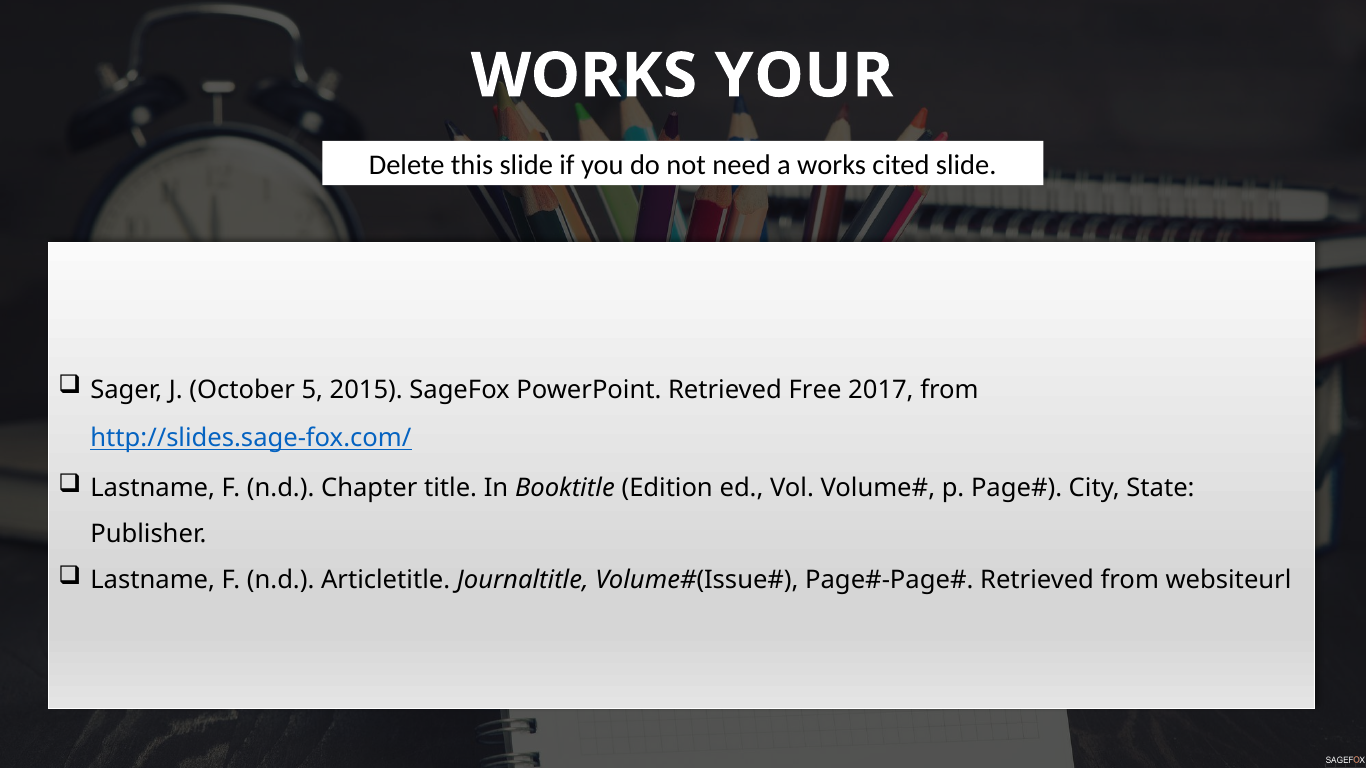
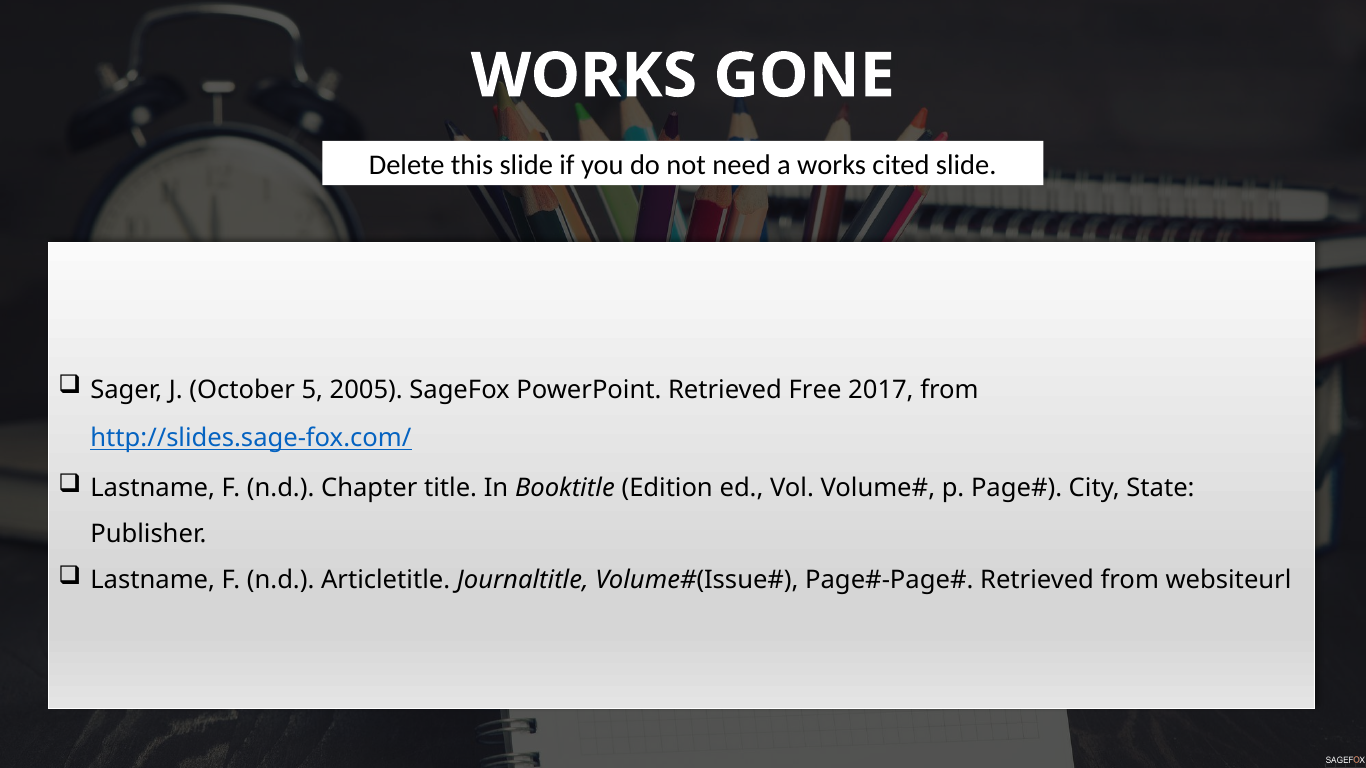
YOUR: YOUR -> GONE
2015: 2015 -> 2005
